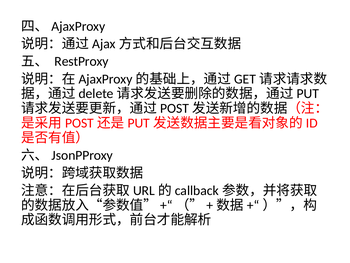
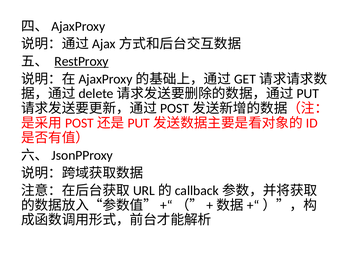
RestProxy underline: none -> present
